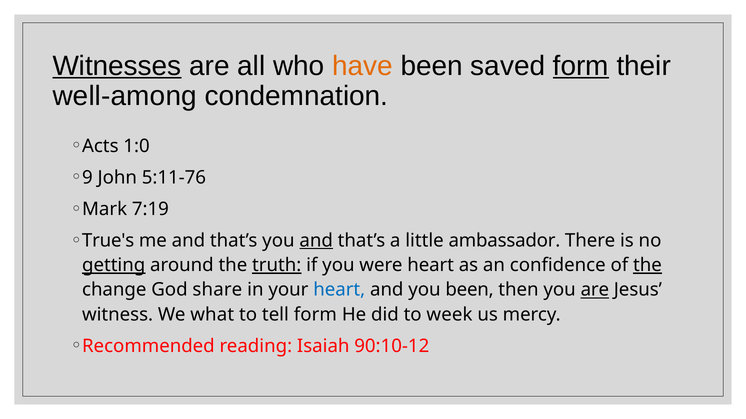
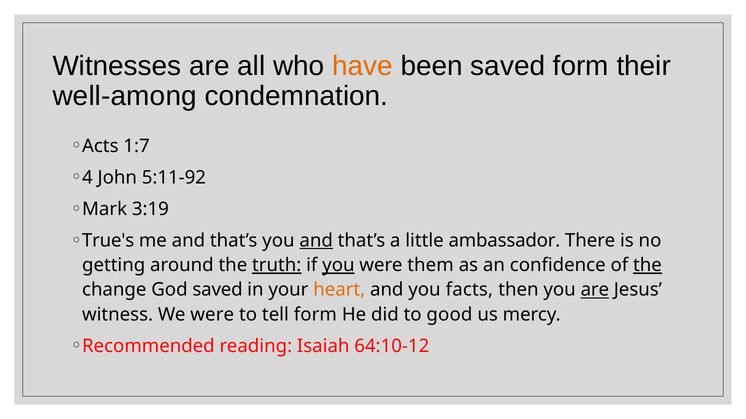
Witnesses underline: present -> none
form at (581, 66) underline: present -> none
1:0: 1:0 -> 1:7
9: 9 -> 4
5:11-76: 5:11-76 -> 5:11-92
7:19: 7:19 -> 3:19
getting underline: present -> none
you at (338, 266) underline: none -> present
were heart: heart -> them
God share: share -> saved
heart at (339, 290) colour: blue -> orange
you been: been -> facts
We what: what -> were
week: week -> good
90:10-12: 90:10-12 -> 64:10-12
